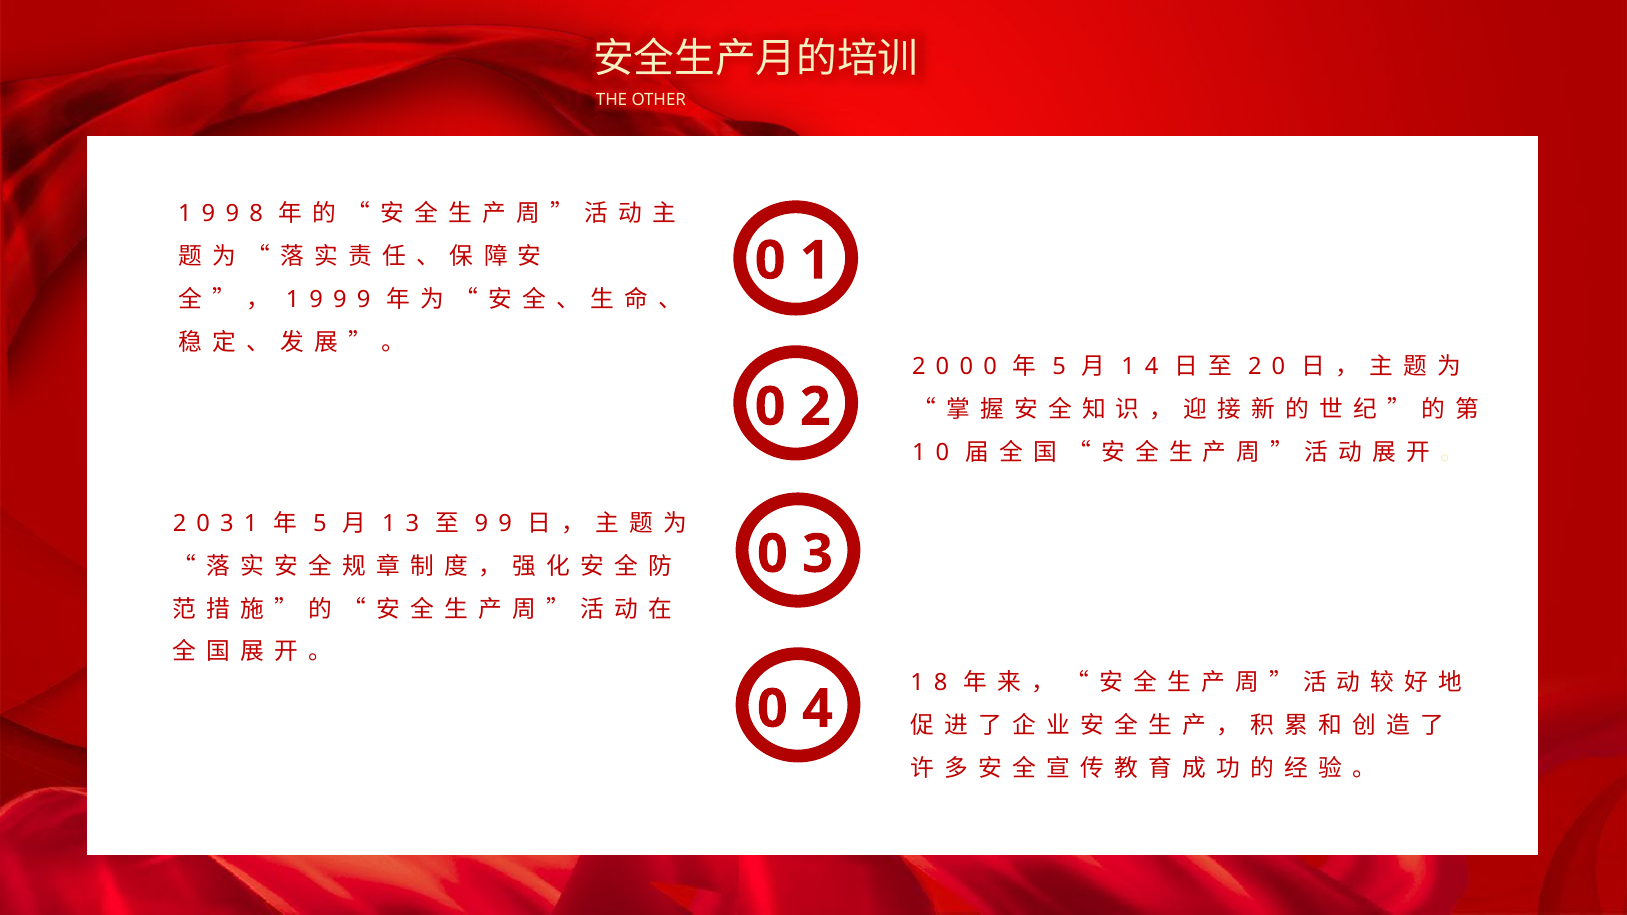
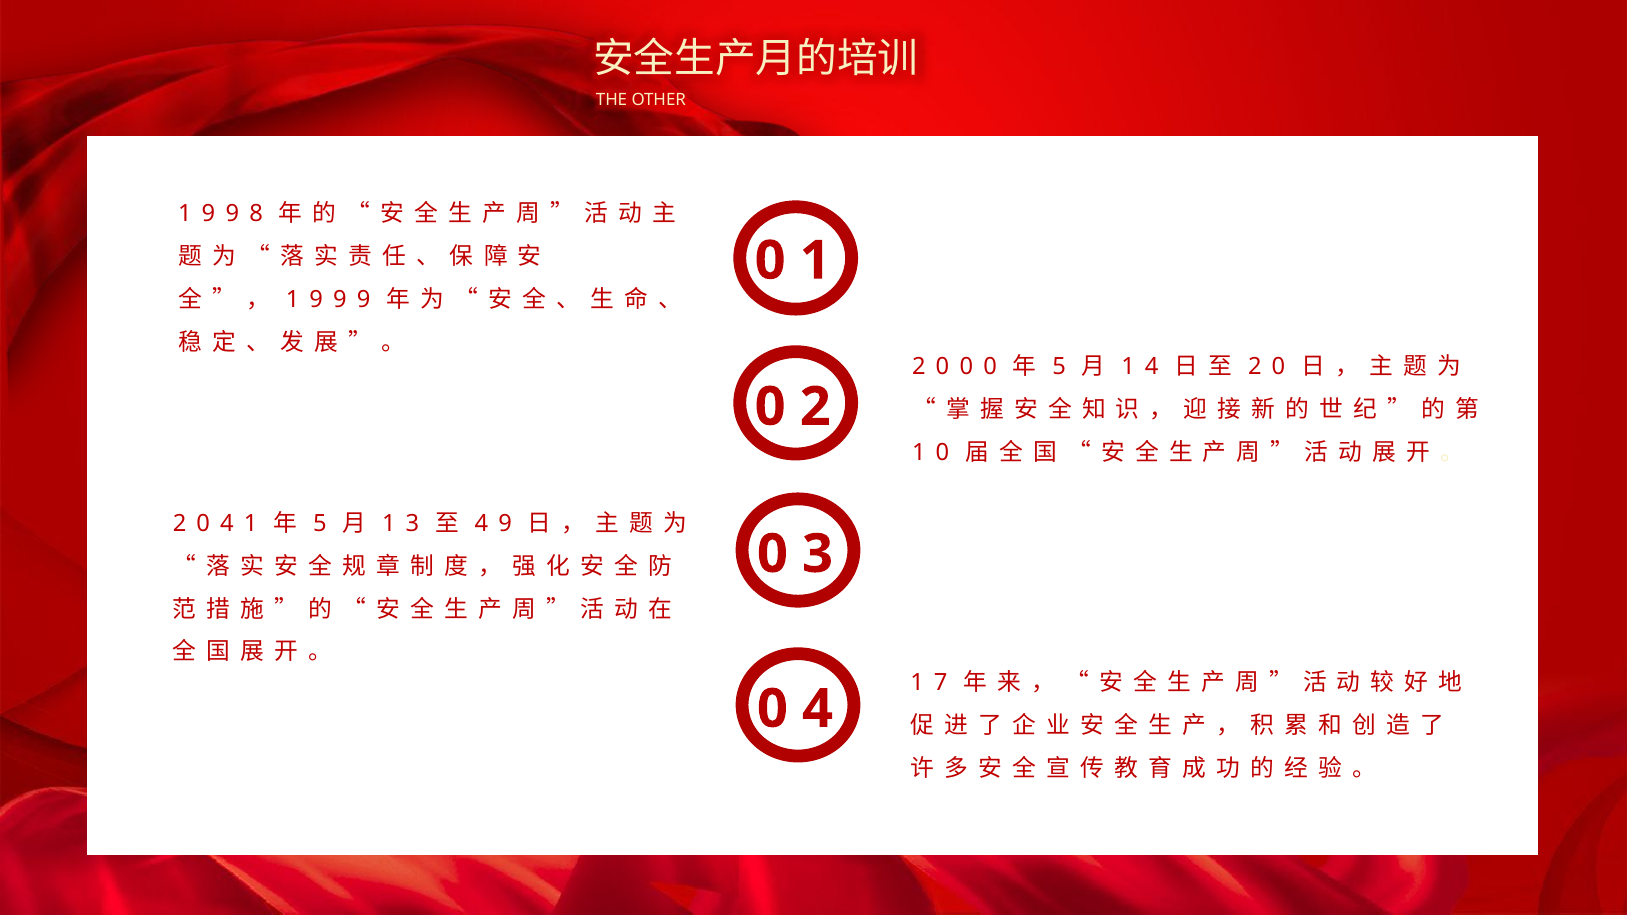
3 at (227, 524): 3 -> 4
9 at (482, 524): 9 -> 4
1 8: 8 -> 7
